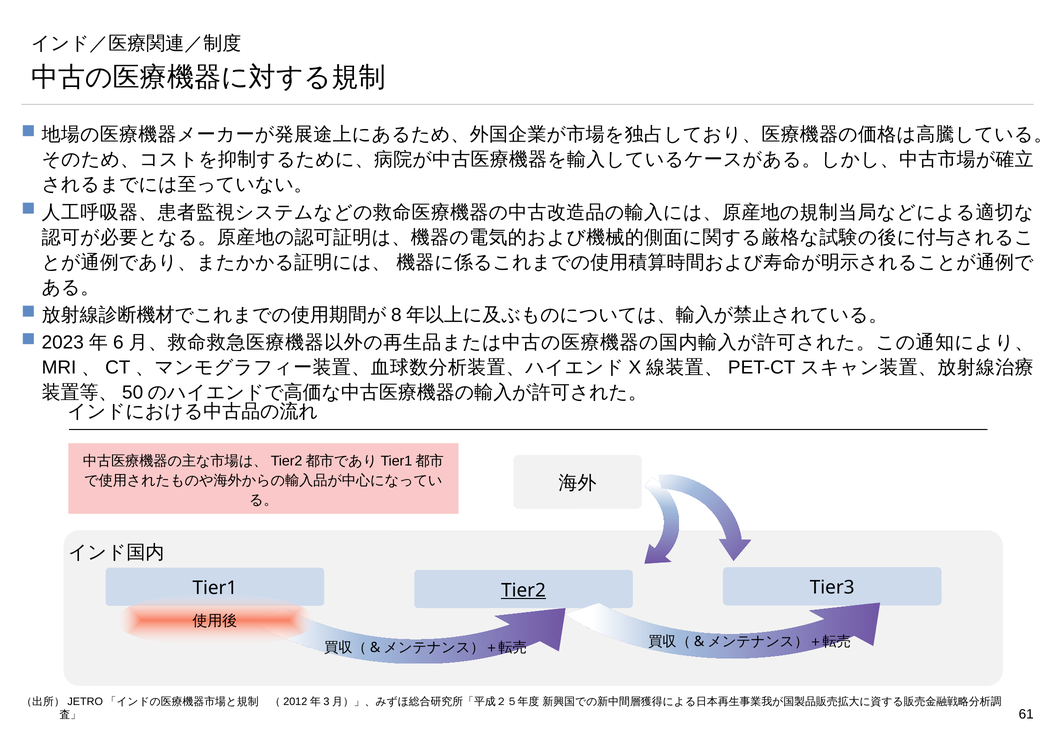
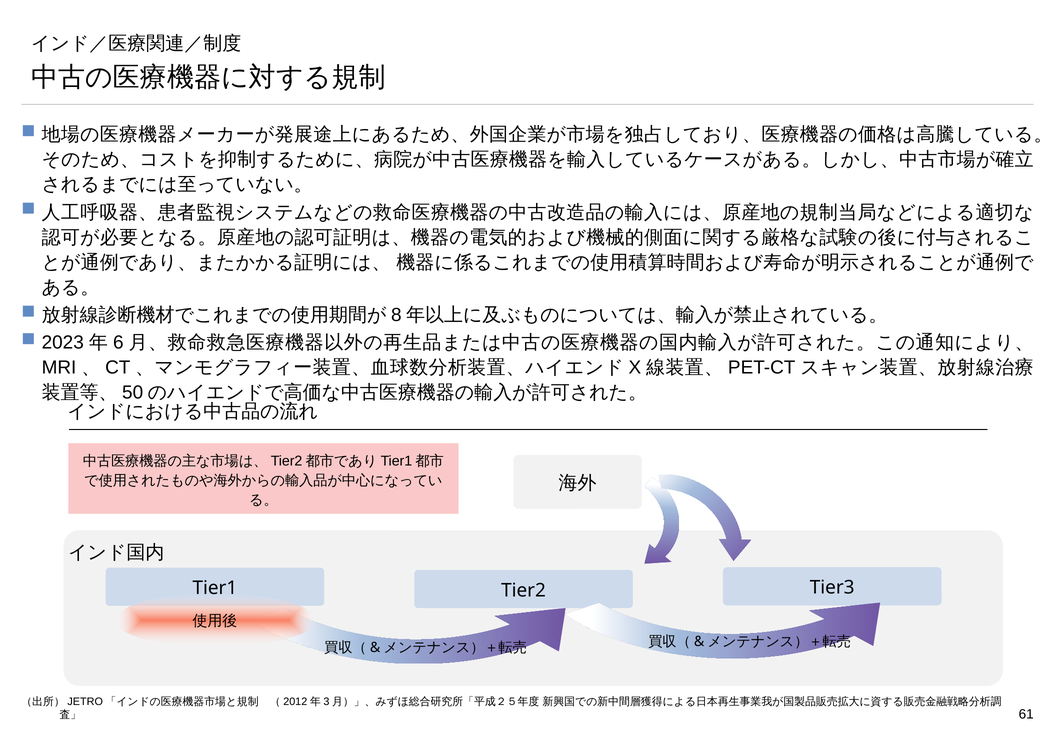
Tier2 underline: present -> none
